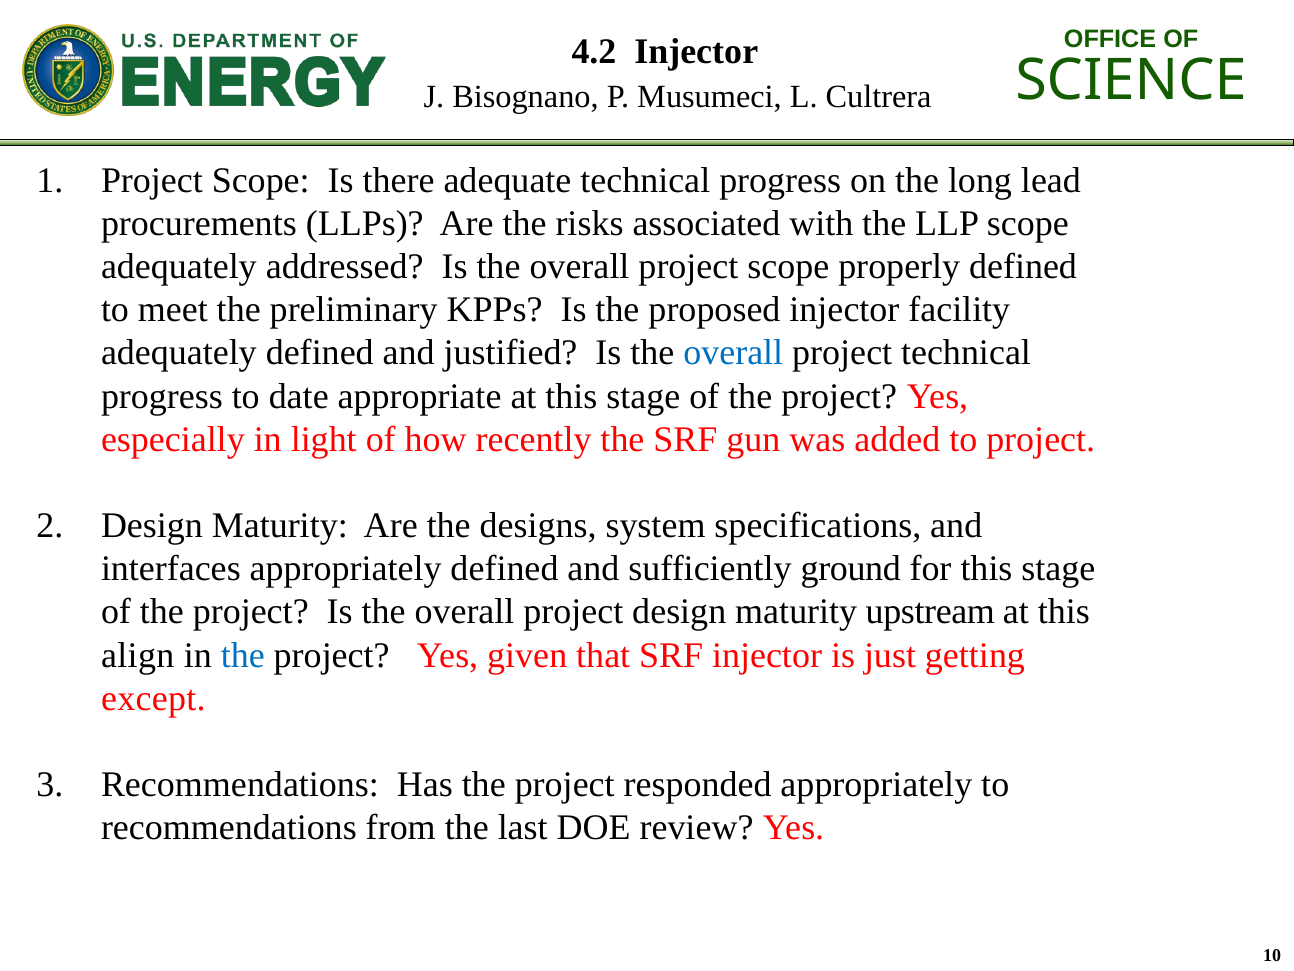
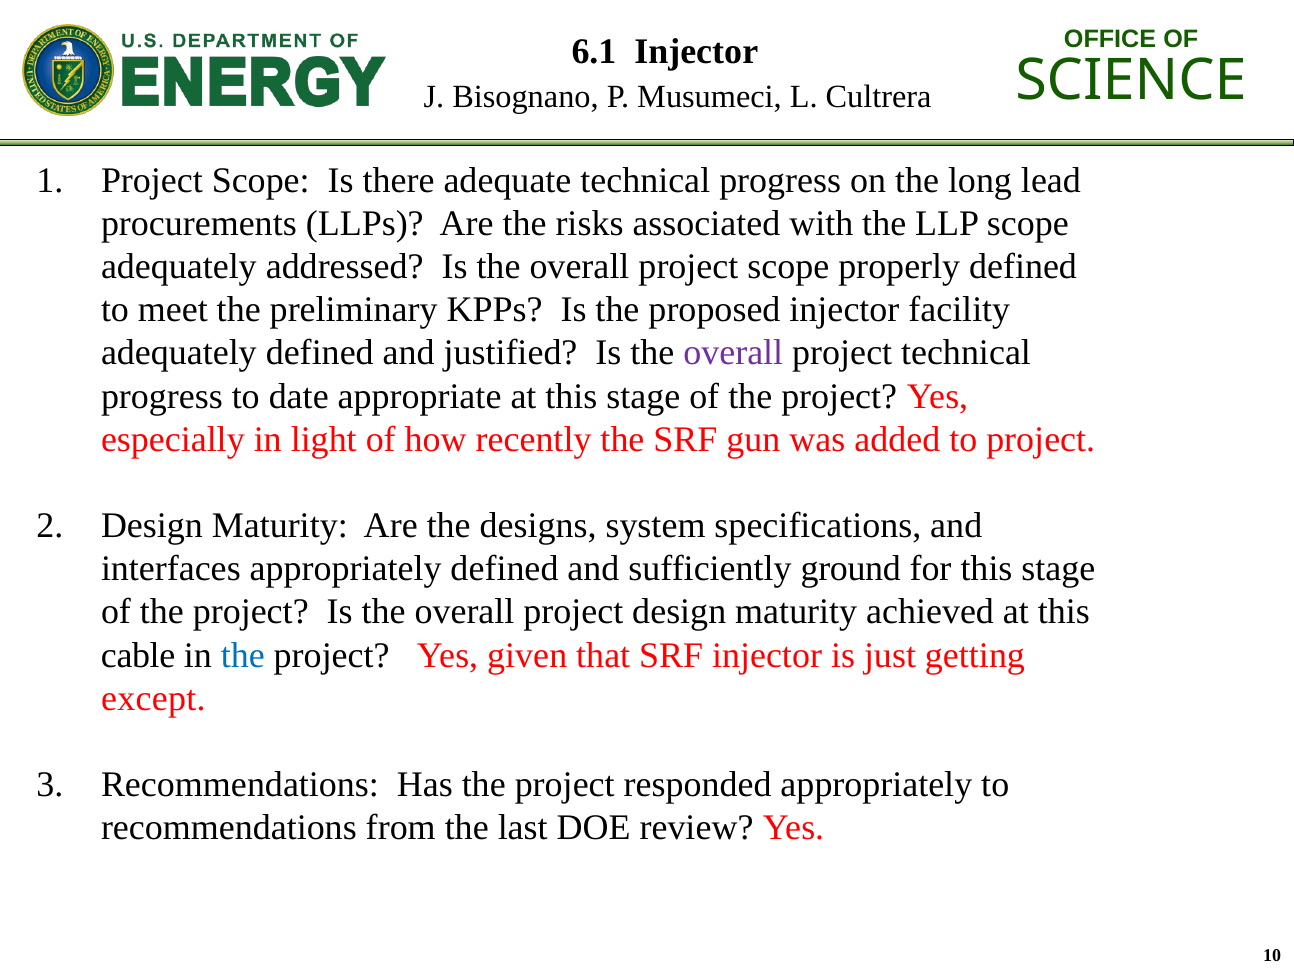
4.2: 4.2 -> 6.1
overall at (733, 353) colour: blue -> purple
upstream: upstream -> achieved
align: align -> cable
